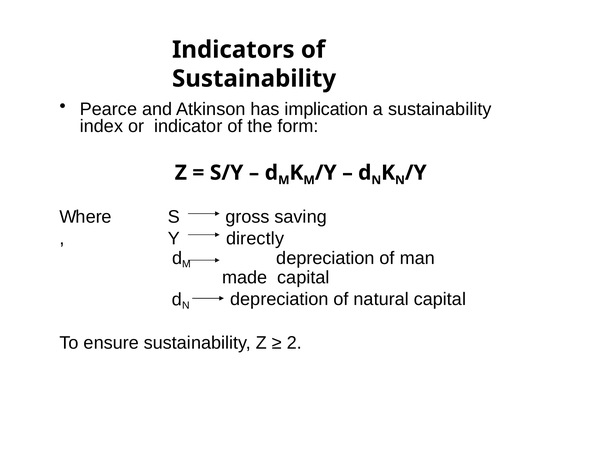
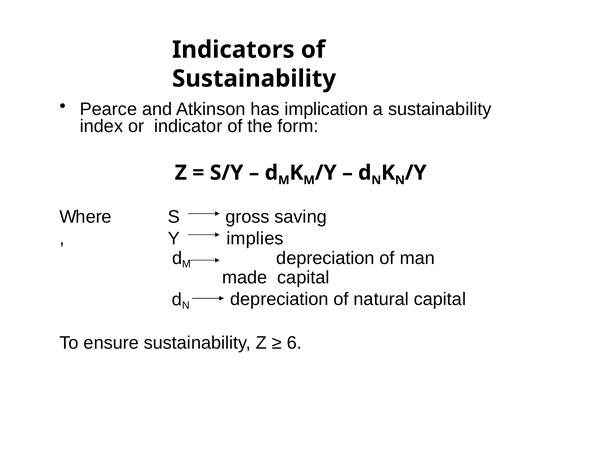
directly: directly -> implies
2: 2 -> 6
